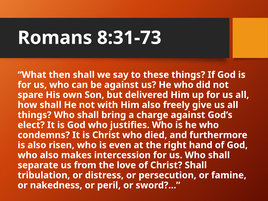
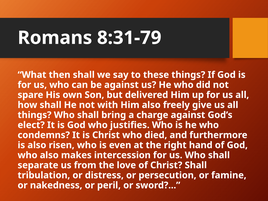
8:31-73: 8:31-73 -> 8:31-79
